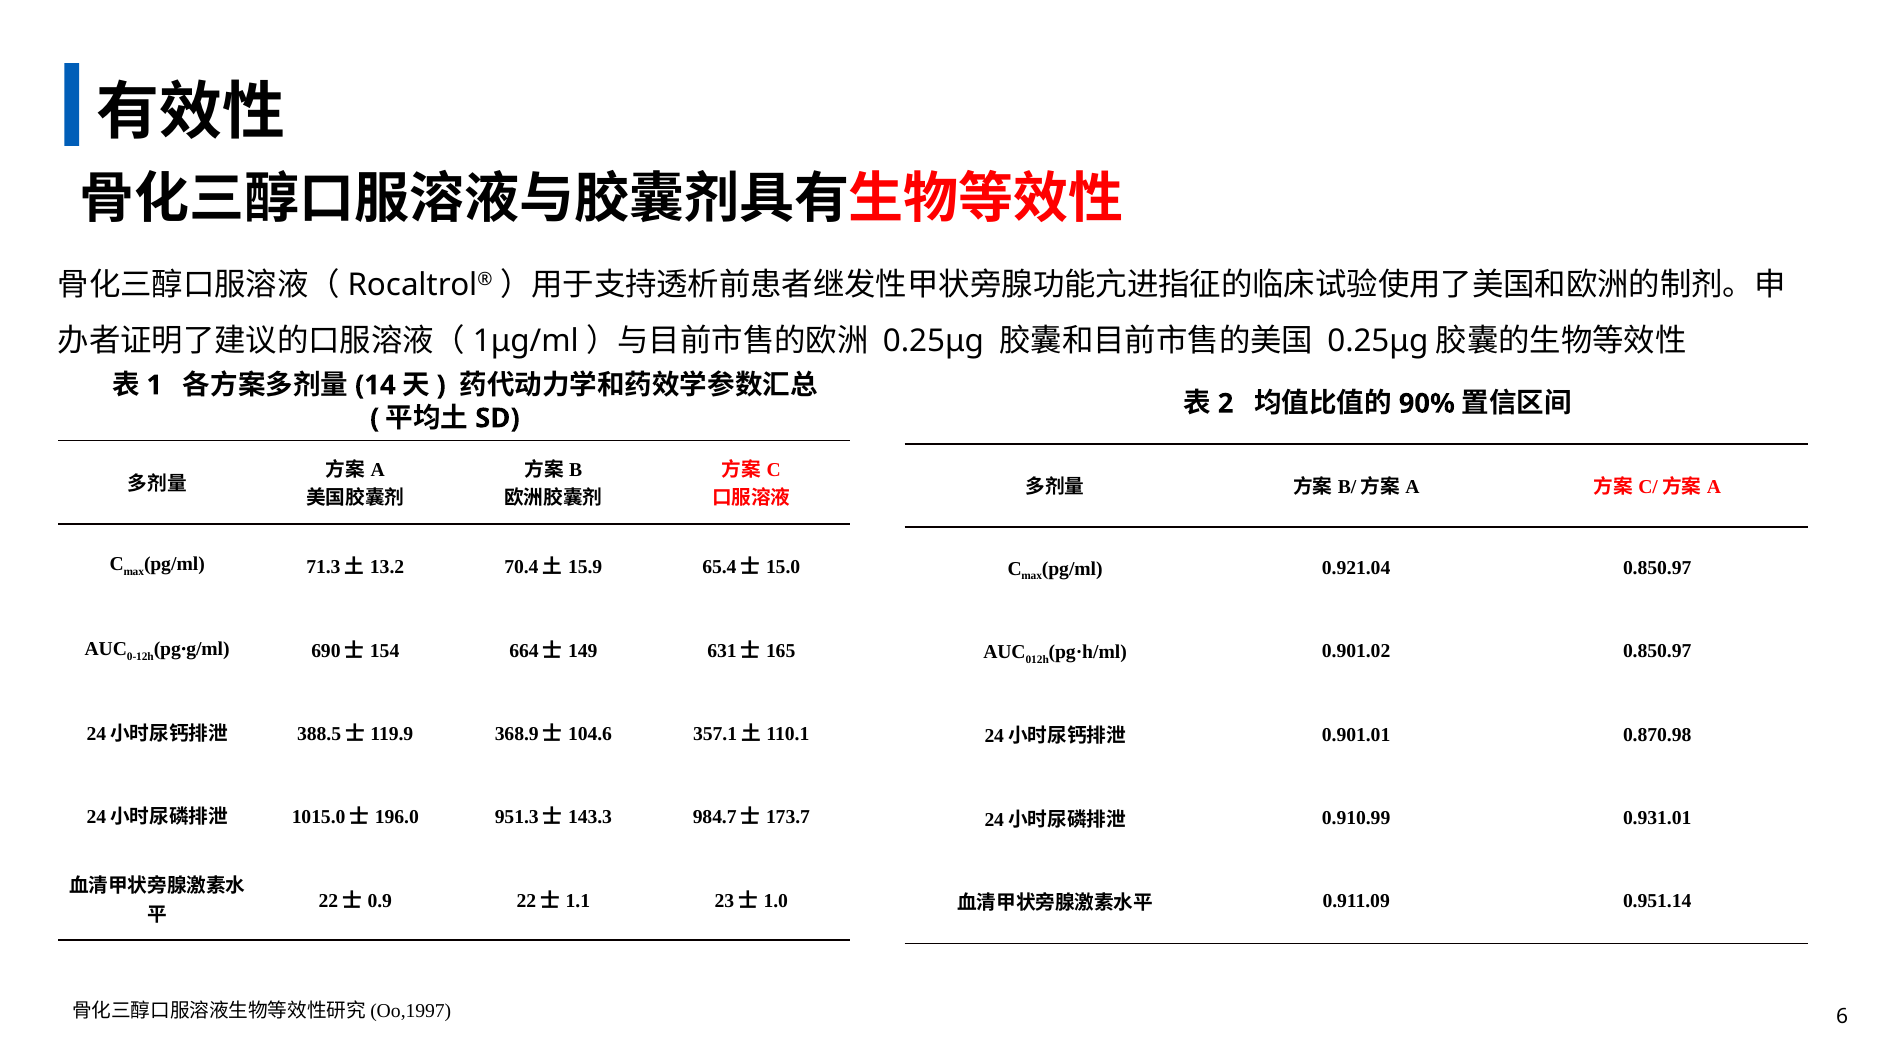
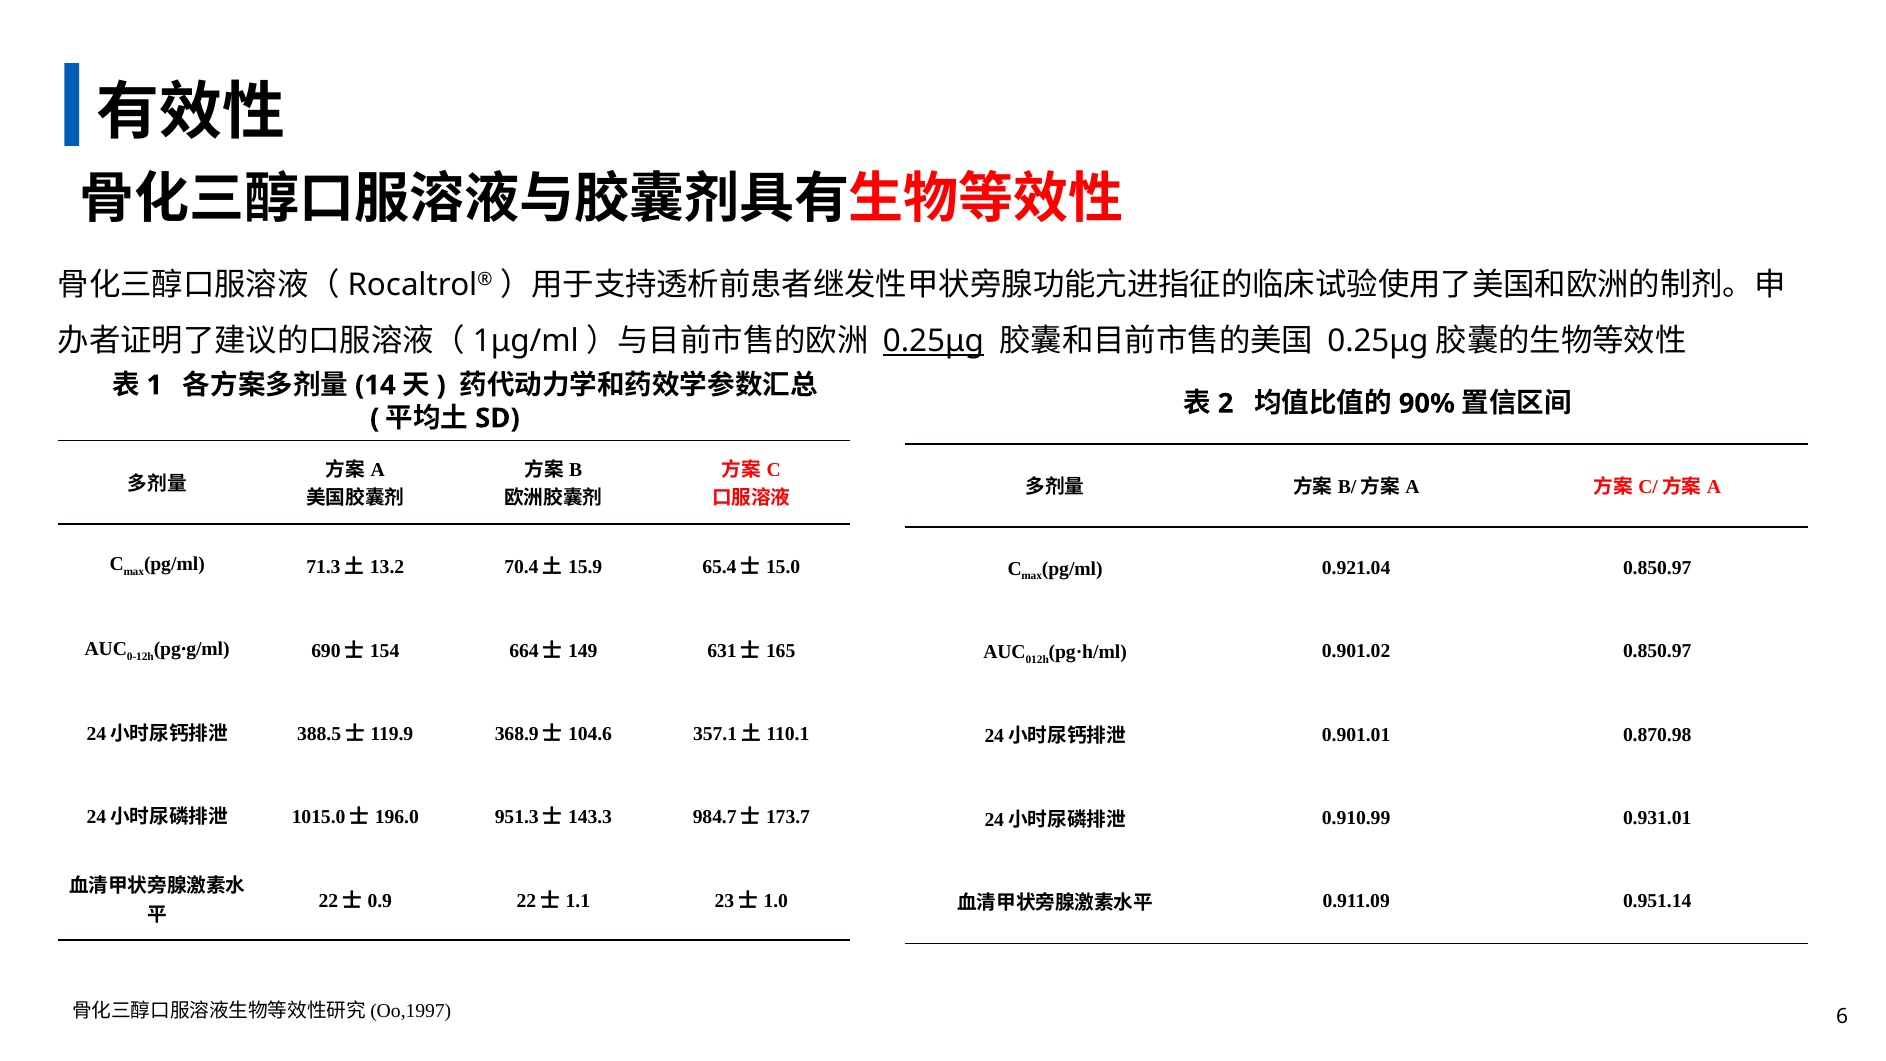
0.25μg underline: none -> present
